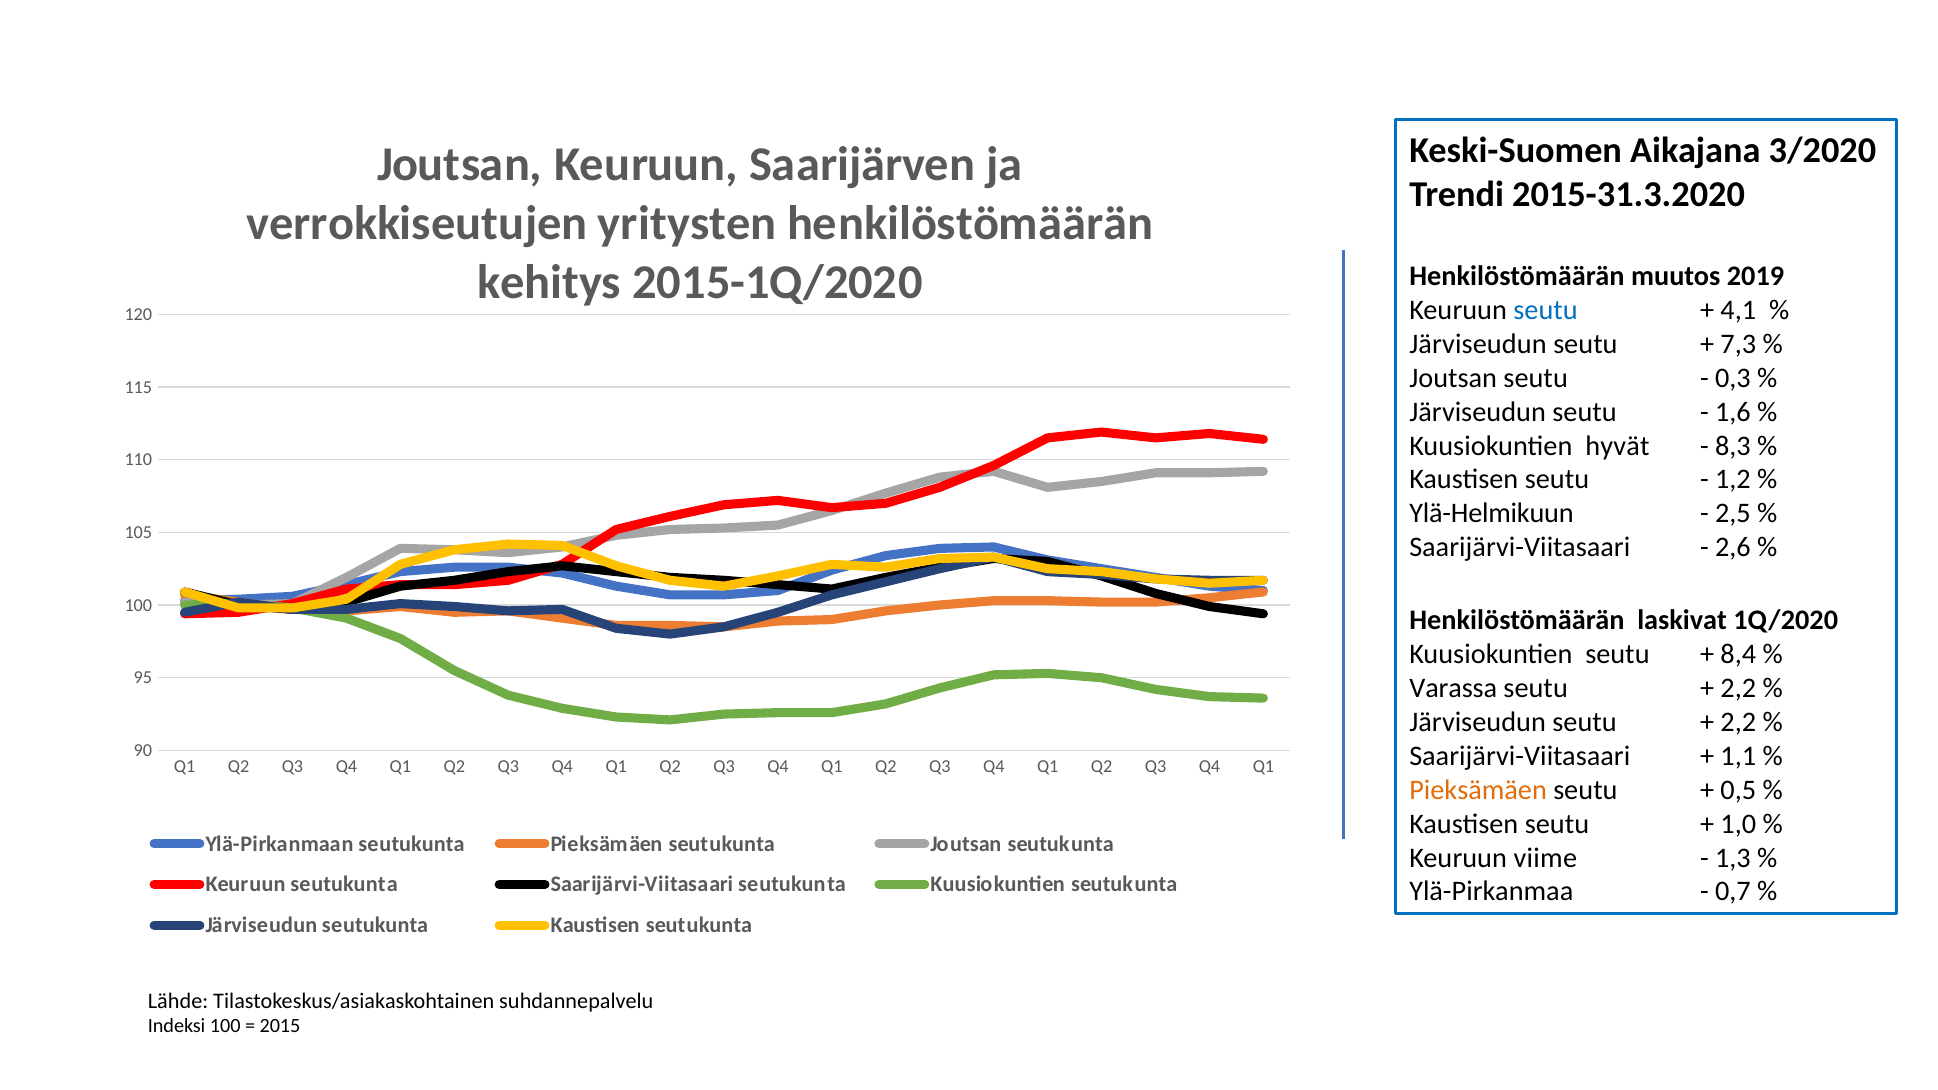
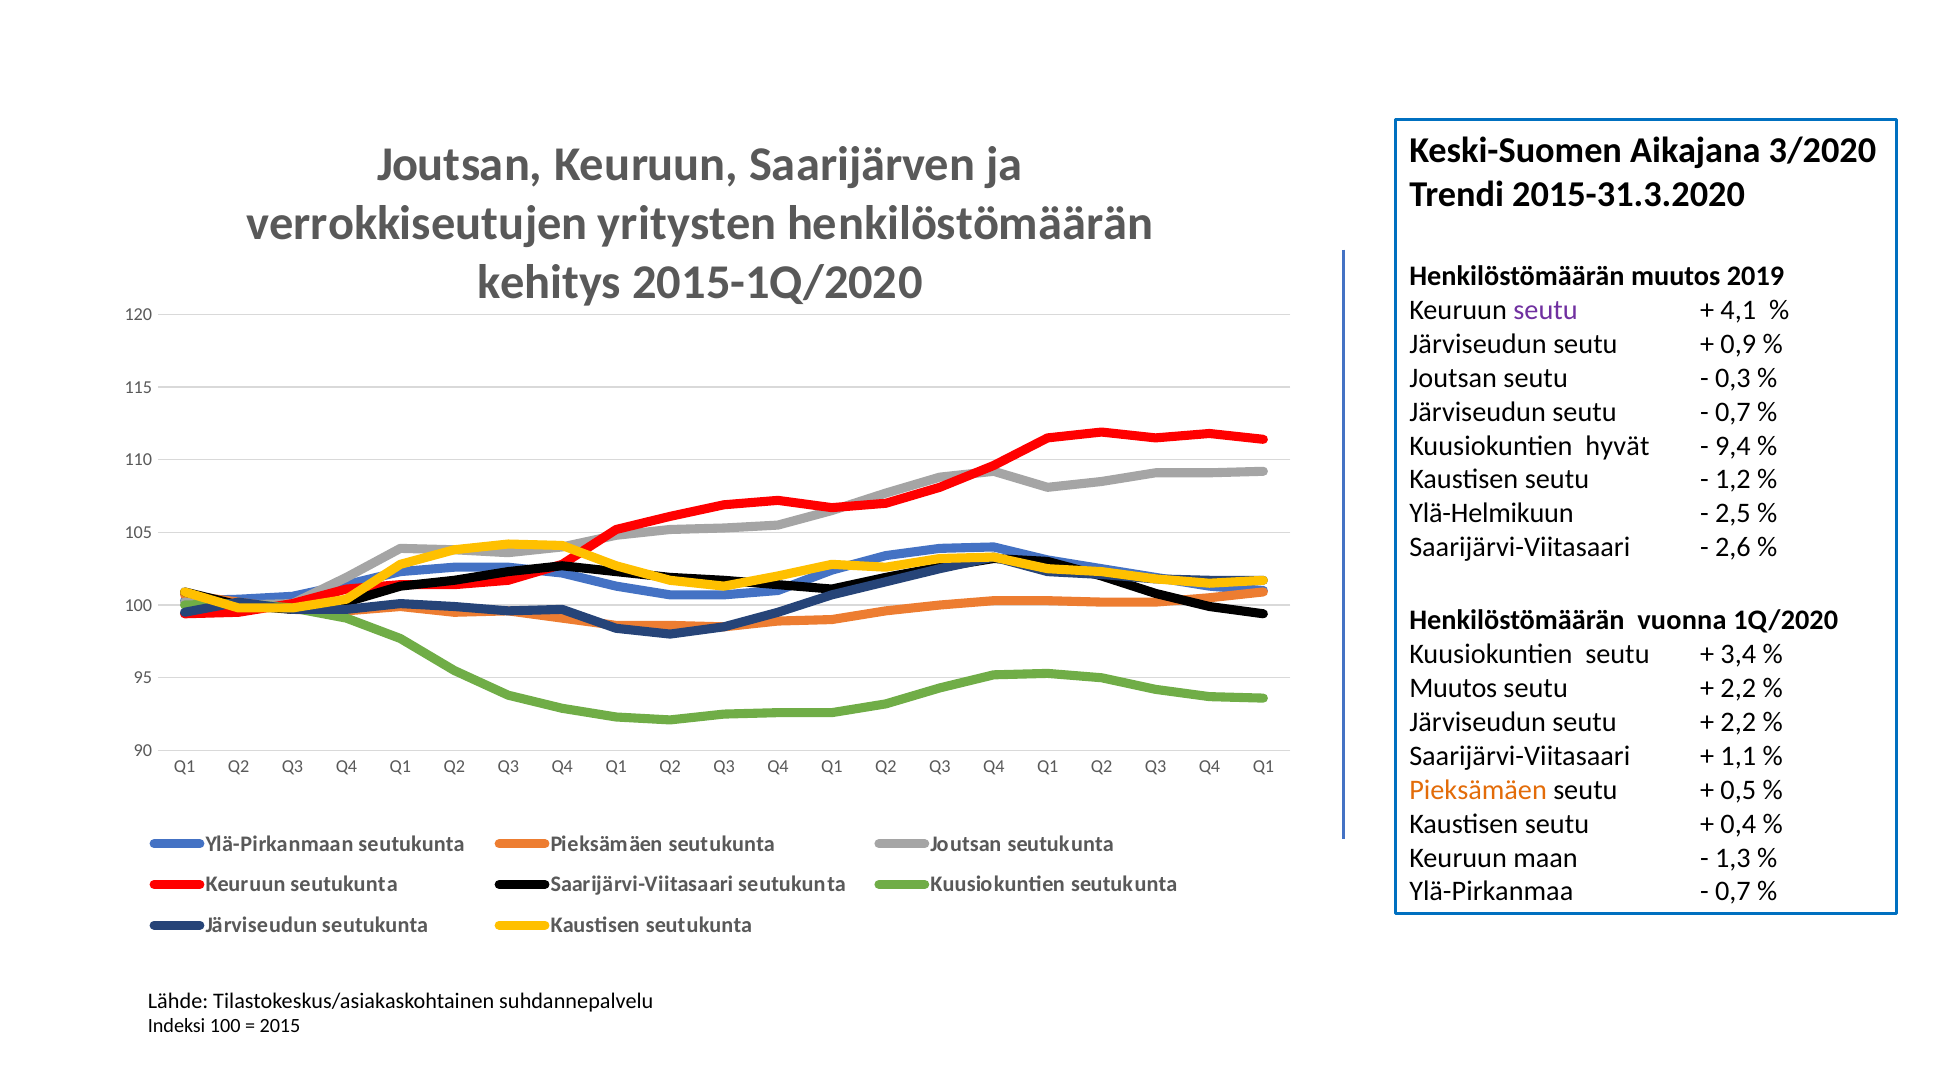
seutu at (1546, 310) colour: blue -> purple
7,3: 7,3 -> 0,9
1,6 at (1733, 412): 1,6 -> 0,7
8,3: 8,3 -> 9,4
laskivat: laskivat -> vuonna
8,4: 8,4 -> 3,4
Varassa at (1453, 688): Varassa -> Muutos
1,0: 1,0 -> 0,4
viime: viime -> maan
